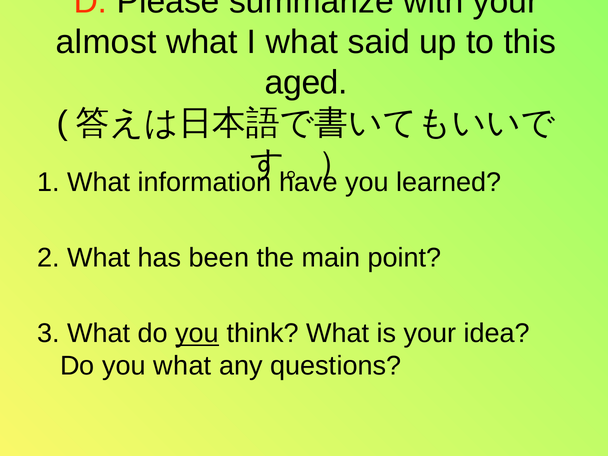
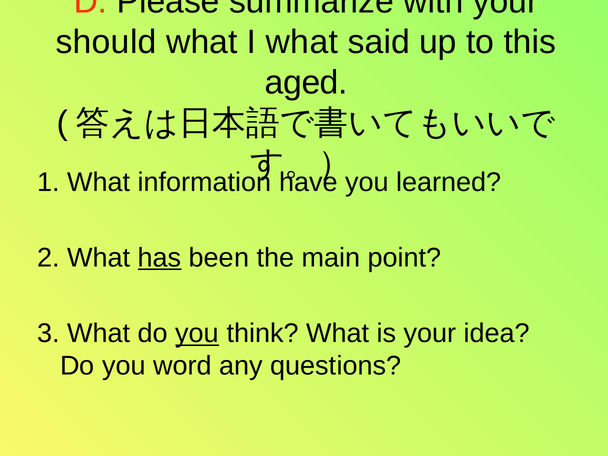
almost: almost -> should
has underline: none -> present
you what: what -> word
